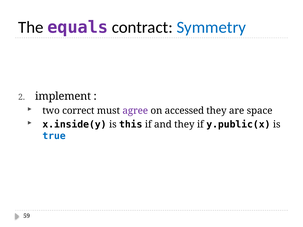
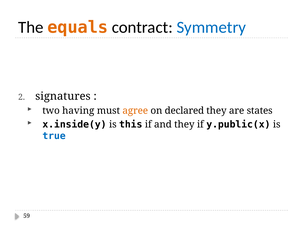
equals colour: purple -> orange
implement: implement -> signatures
correct: correct -> having
agree colour: purple -> orange
accessed: accessed -> declared
space: space -> states
